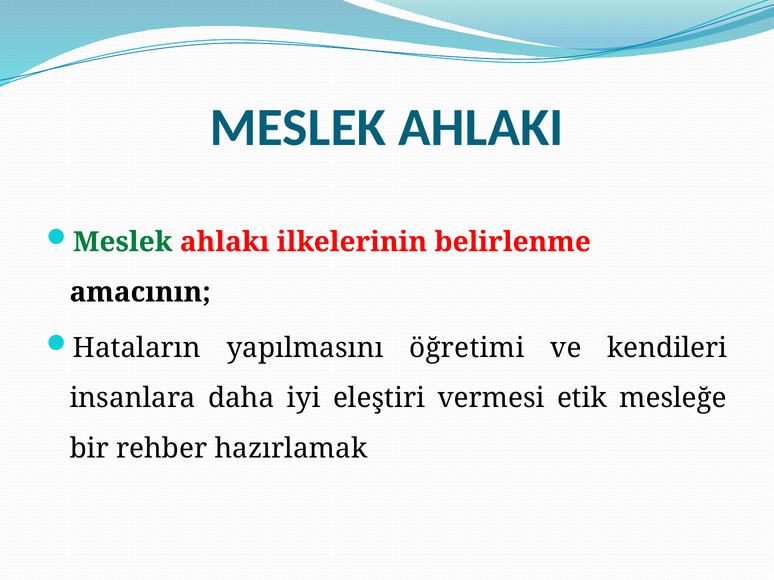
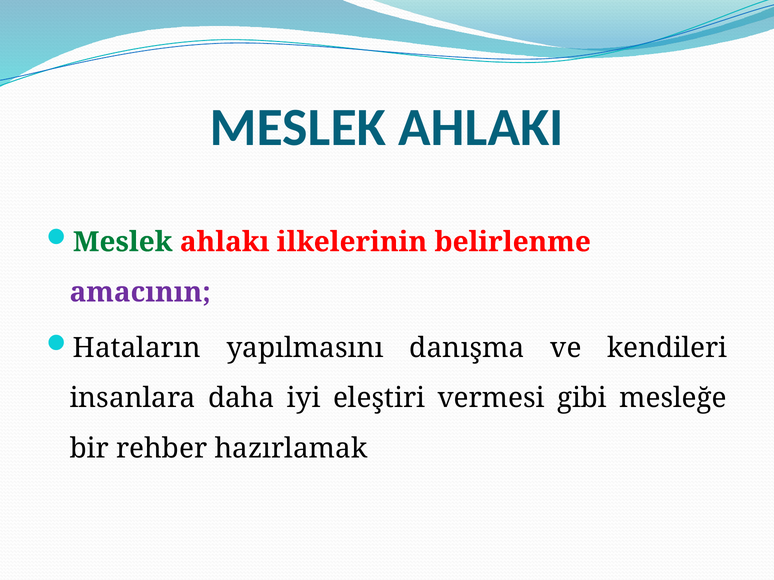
amacının colour: black -> purple
öğretimi: öğretimi -> danışma
etik: etik -> gibi
